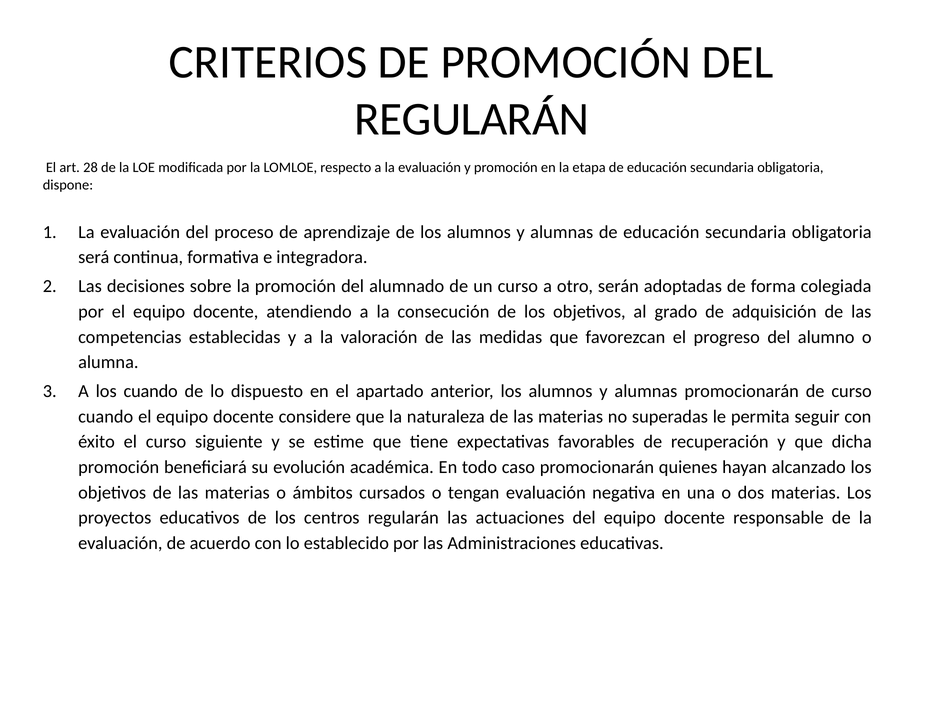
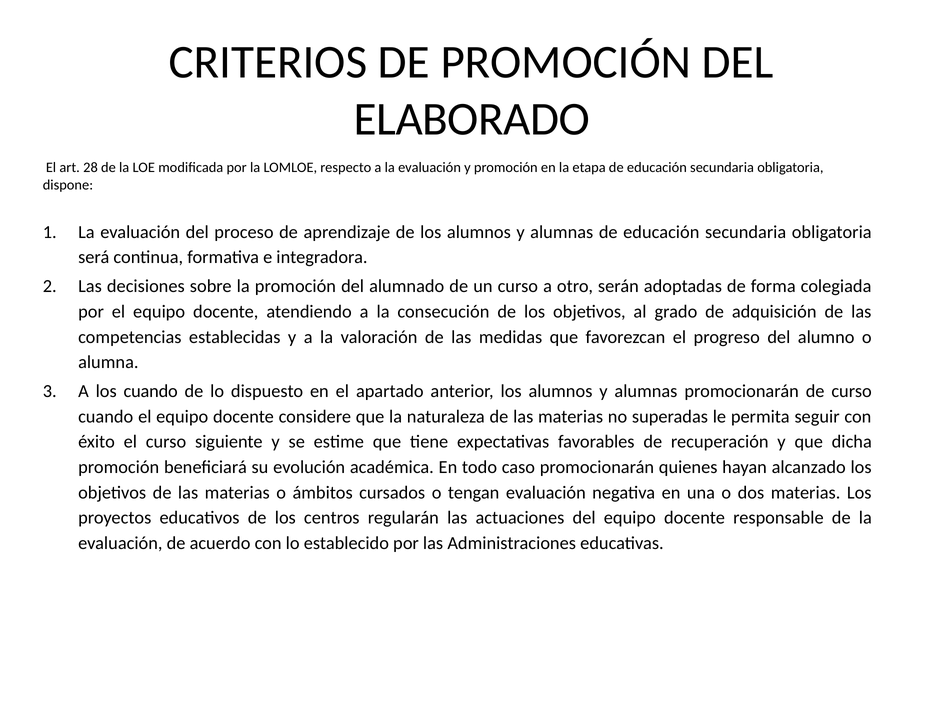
REGULARÁN at (472, 119): REGULARÁN -> ELABORADO
